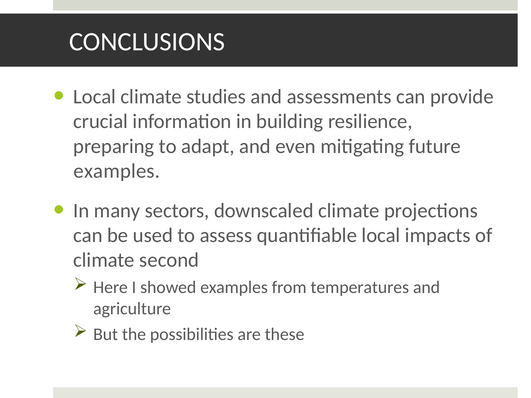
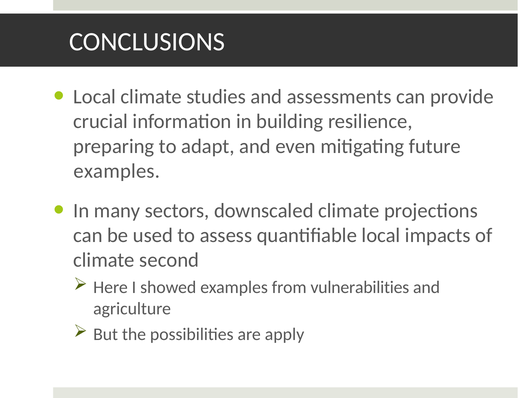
temperatures: temperatures -> vulnerabilities
these: these -> apply
